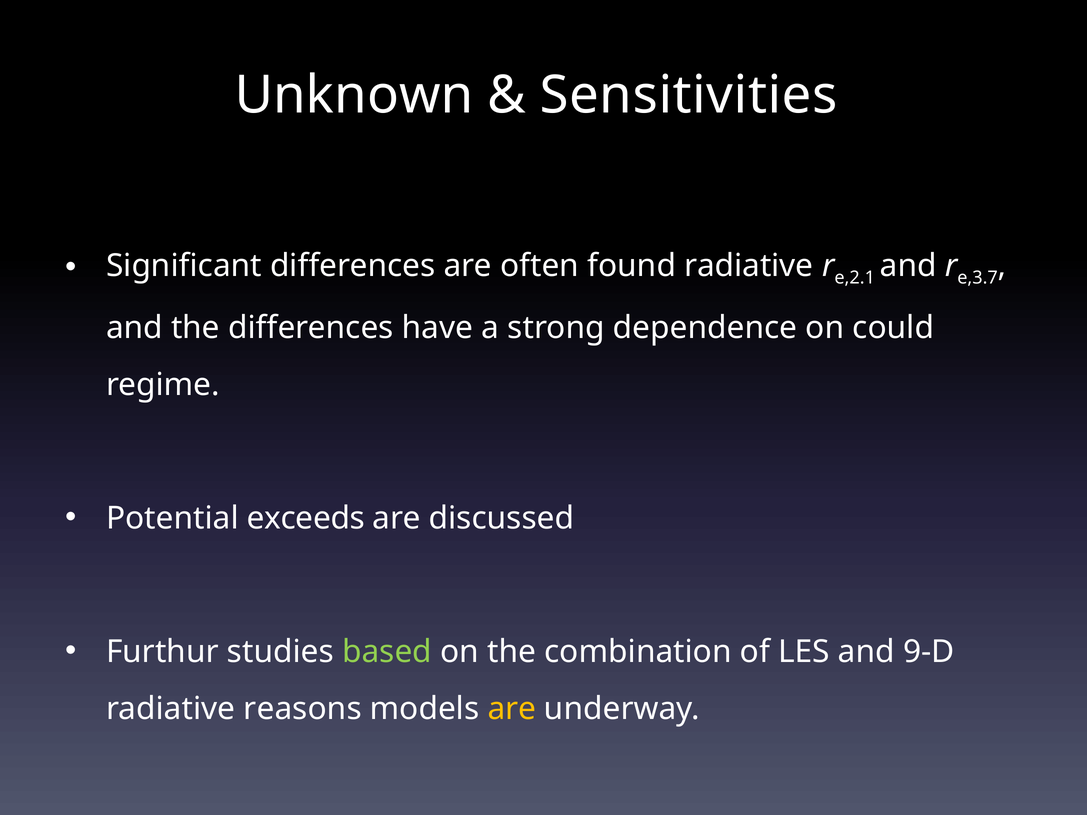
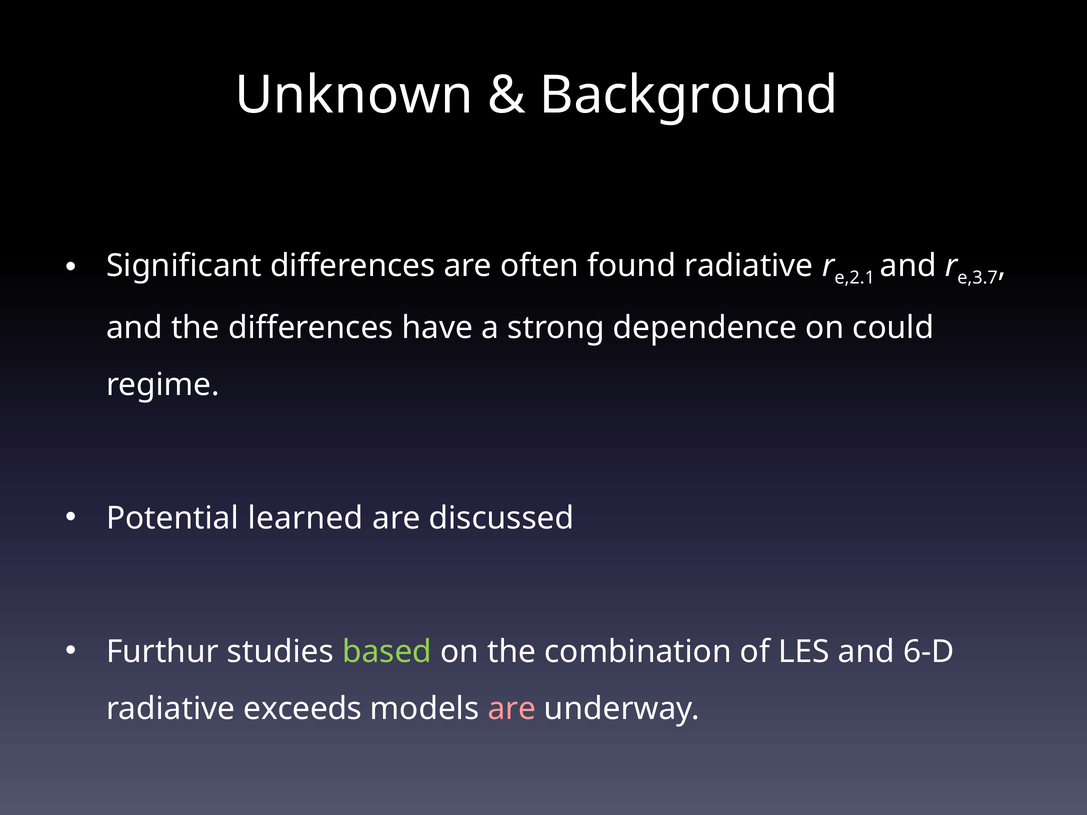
Sensitivities: Sensitivities -> Background
exceeds: exceeds -> learned
9-D: 9-D -> 6-D
reasons: reasons -> exceeds
are at (512, 709) colour: yellow -> pink
